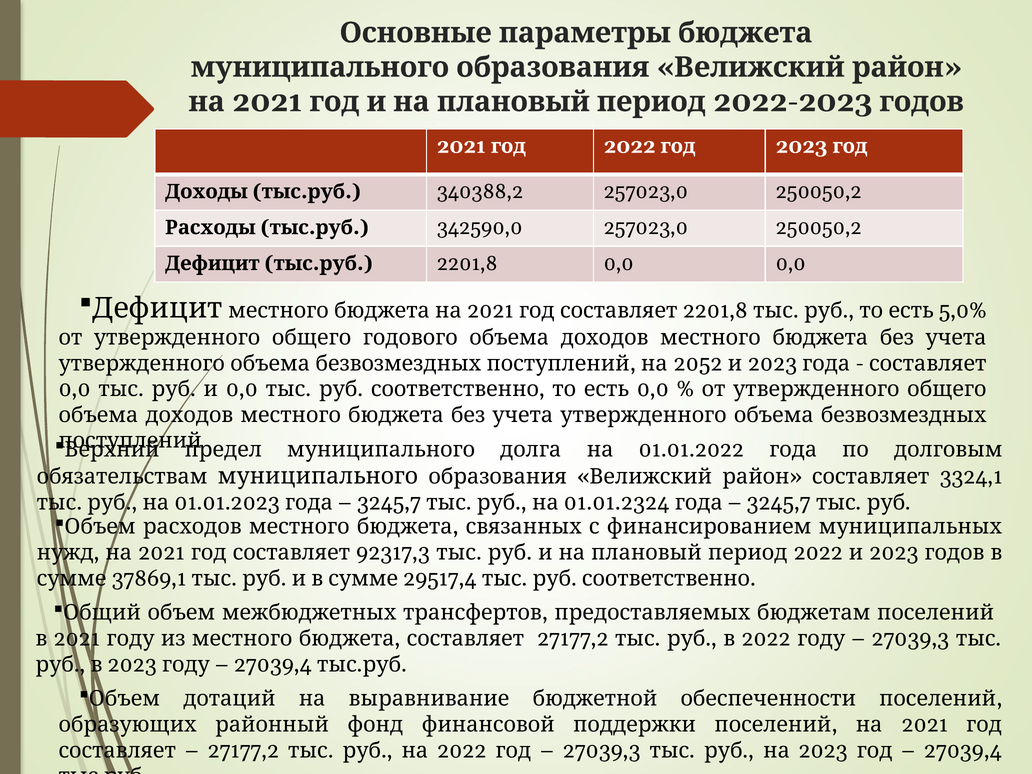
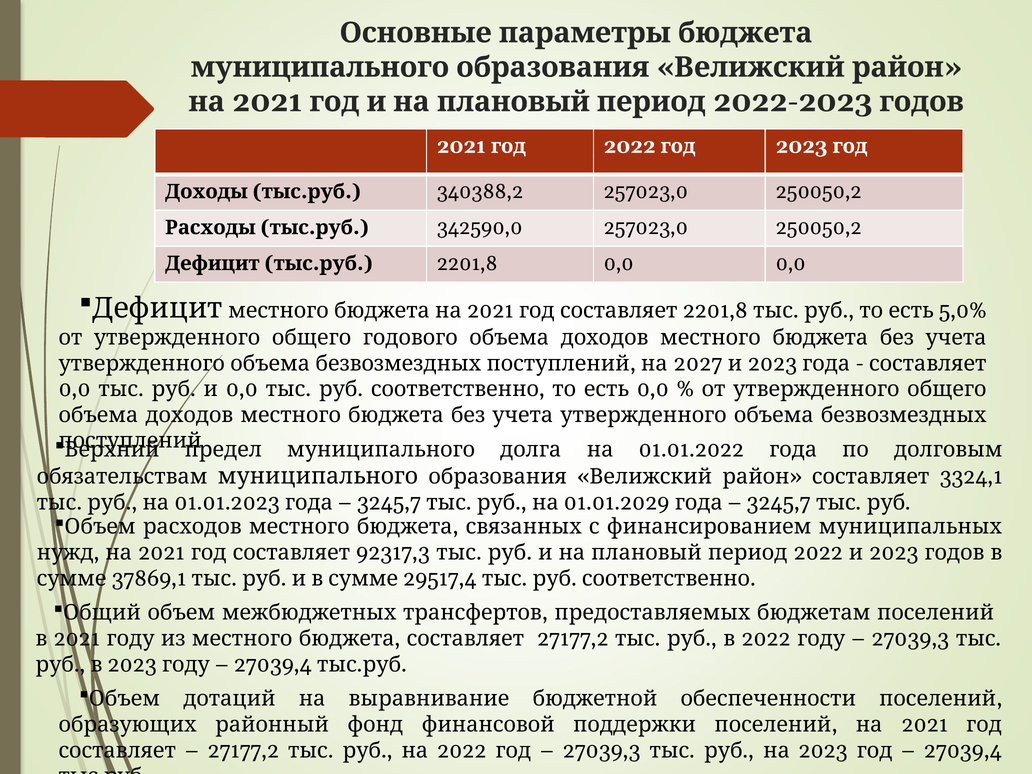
2052: 2052 -> 2027
01.01.2324: 01.01.2324 -> 01.01.2029
